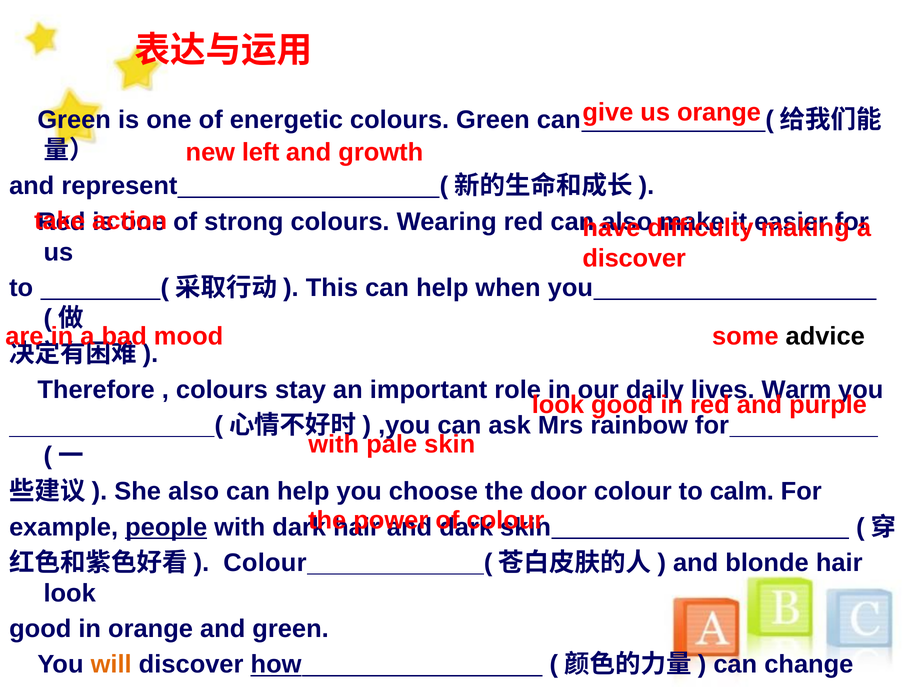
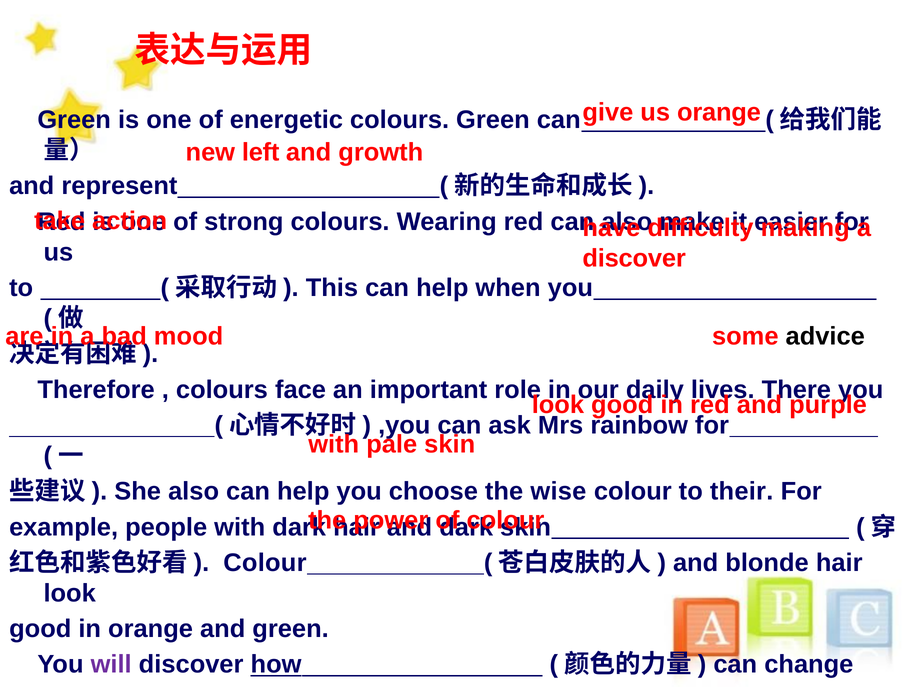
stay: stay -> face
Warm: Warm -> There
door: door -> wise
calm: calm -> their
people underline: present -> none
will colour: orange -> purple
